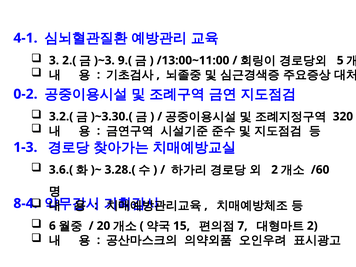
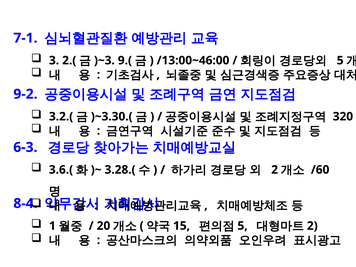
4-1: 4-1 -> 7-1
/13:00~11:00: /13:00~11:00 -> /13:00~46:00
0-2: 0-2 -> 9-2
1-3: 1-3 -> 6-3
6: 6 -> 1
7 at (242, 226): 7 -> 5
